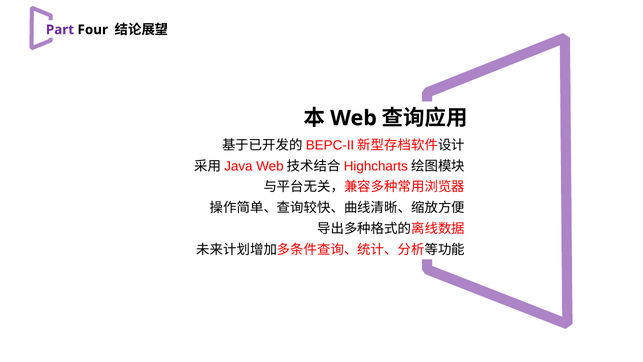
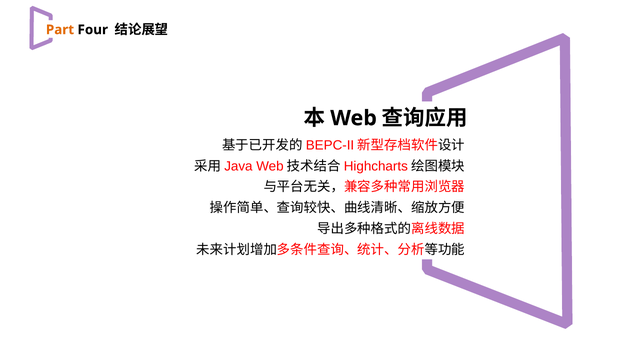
Part colour: purple -> orange
